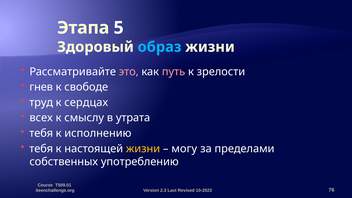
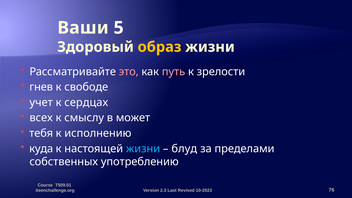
Этапа: Этапа -> Ваши
образ colour: light blue -> yellow
труд: труд -> учет
утрата: утрата -> может
тебя at (41, 149): тебя -> куда
жизни at (143, 149) colour: yellow -> light blue
могу: могу -> блуд
